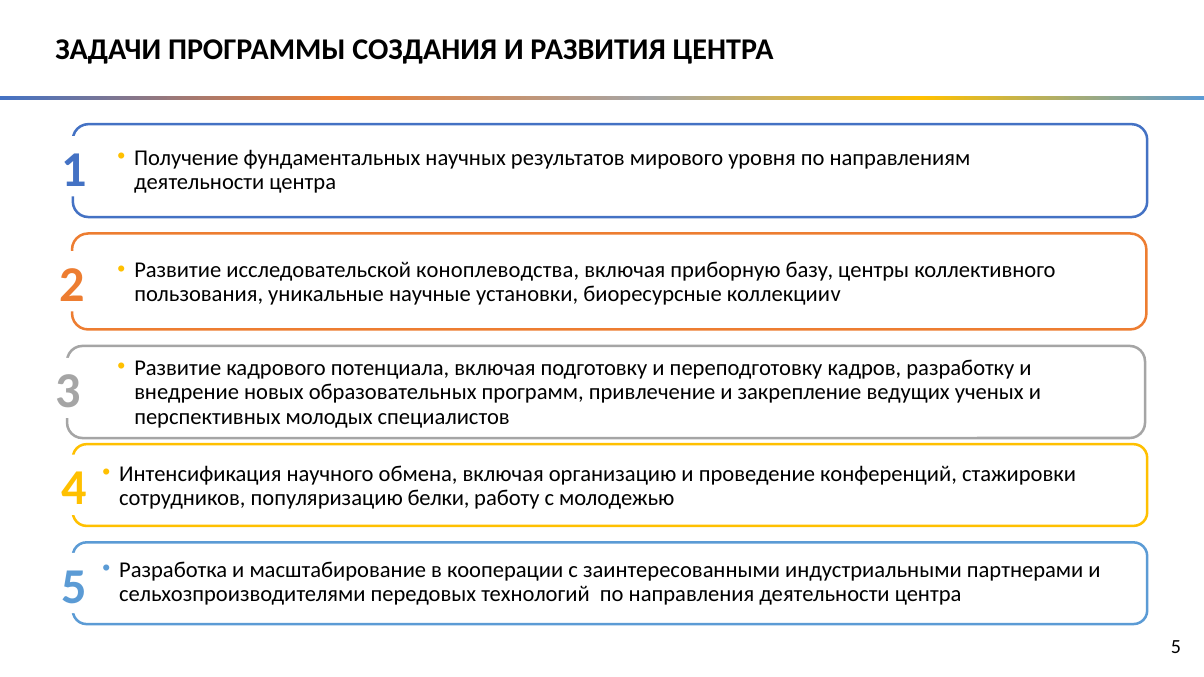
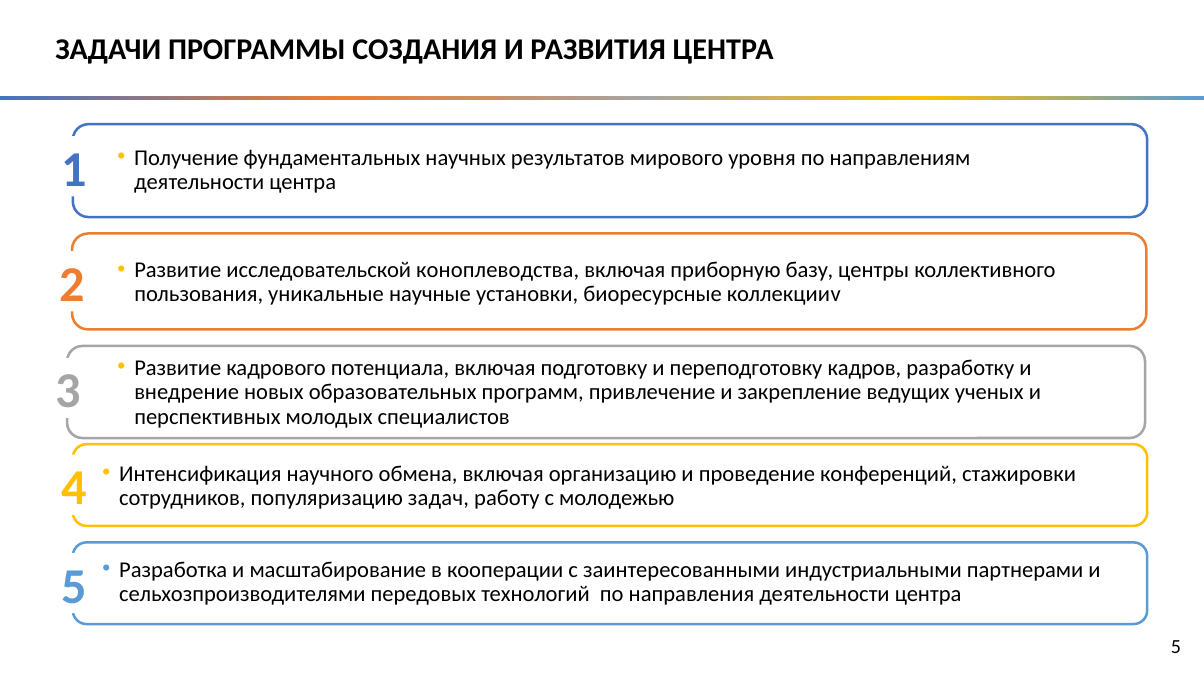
белки: белки -> задач
